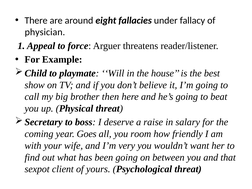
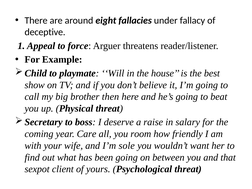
physician: physician -> deceptive
Goes: Goes -> Care
very: very -> sole
